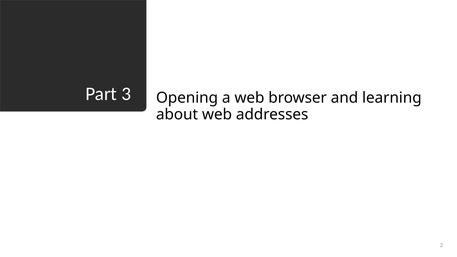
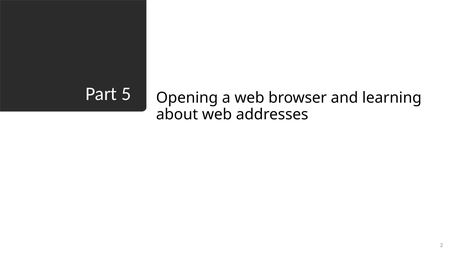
3: 3 -> 5
